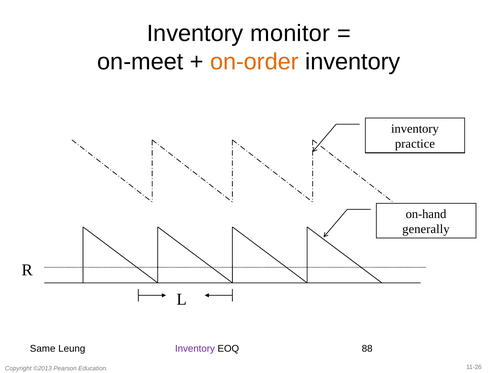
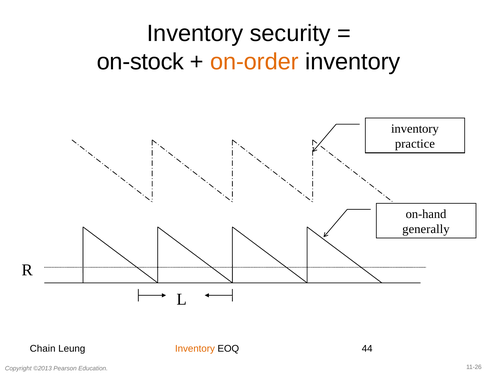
monitor: monitor -> security
on-meet: on-meet -> on-stock
Same: Same -> Chain
Inventory at (195, 349) colour: purple -> orange
88: 88 -> 44
